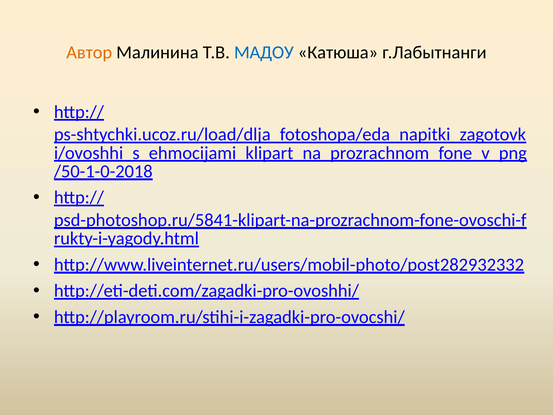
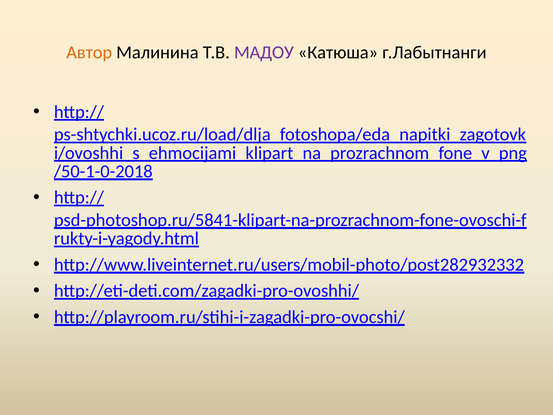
МАДОУ colour: blue -> purple
